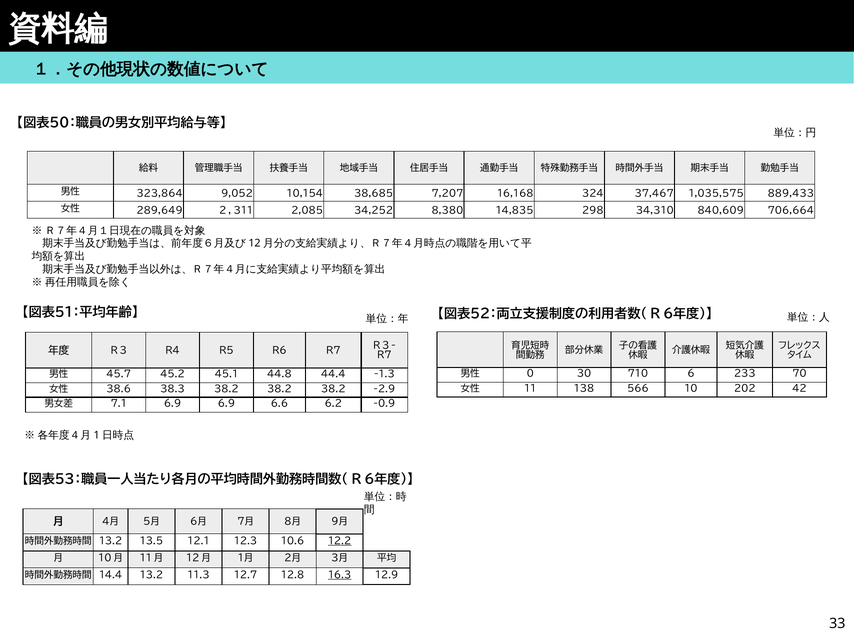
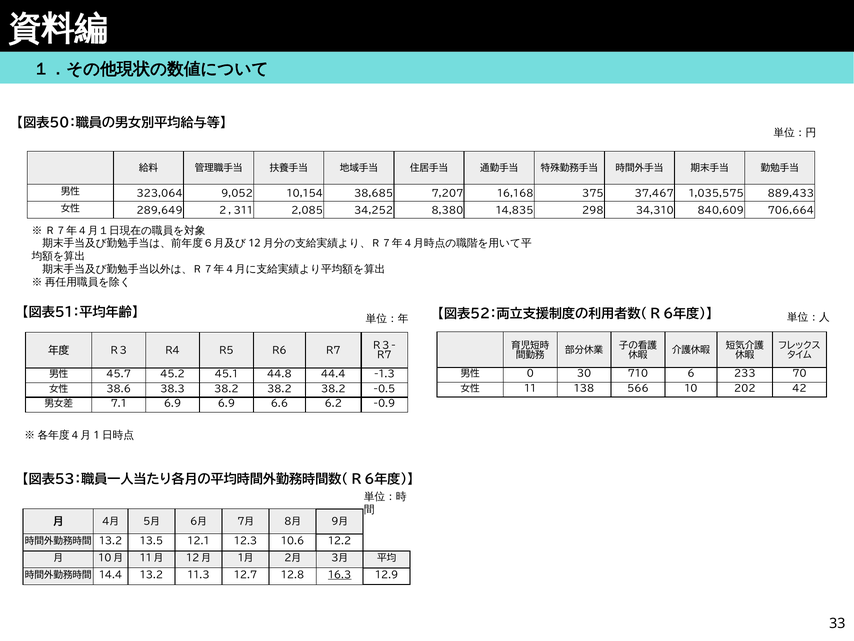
323,864: 323,864 -> 323,064
324: 324 -> 375
-2.9: -2.9 -> -0.5
12.2 underline: present -> none
